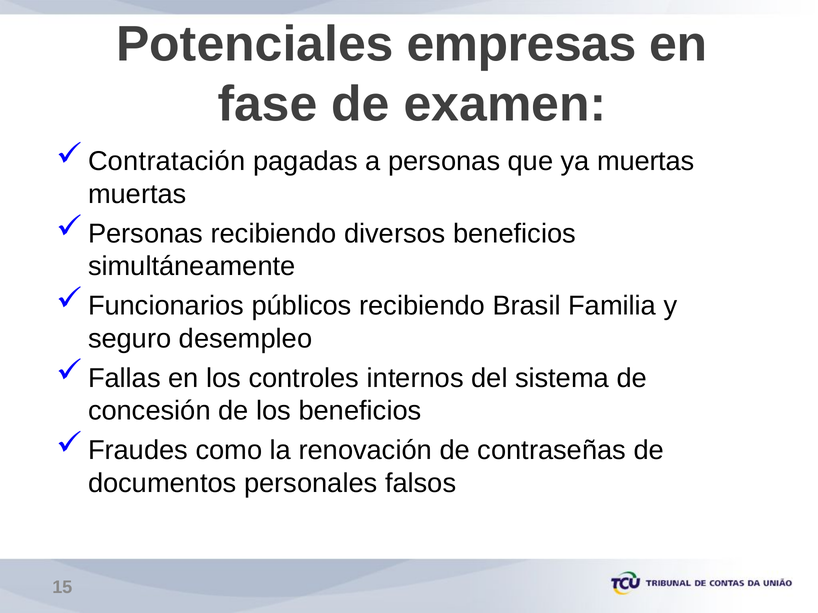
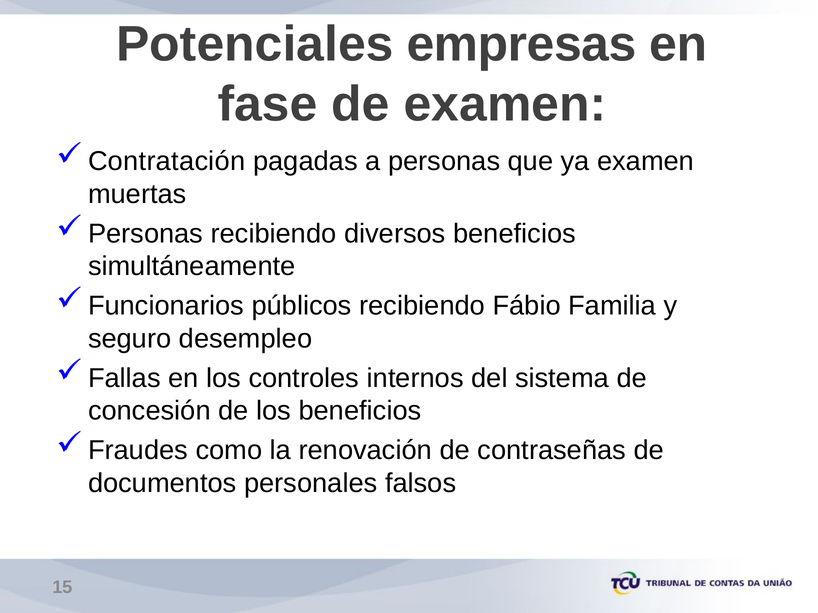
ya muertas: muertas -> examen
Brasil: Brasil -> Fábio
